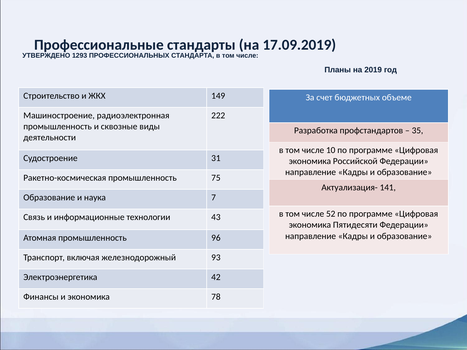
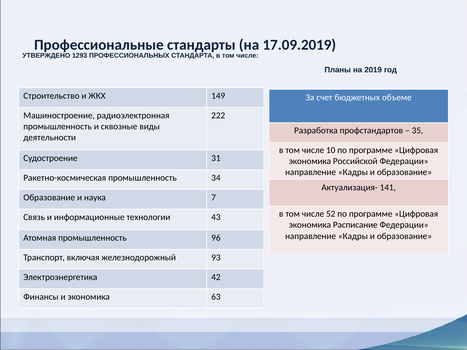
75: 75 -> 34
Пятидесяти: Пятидесяти -> Расписание
78: 78 -> 63
